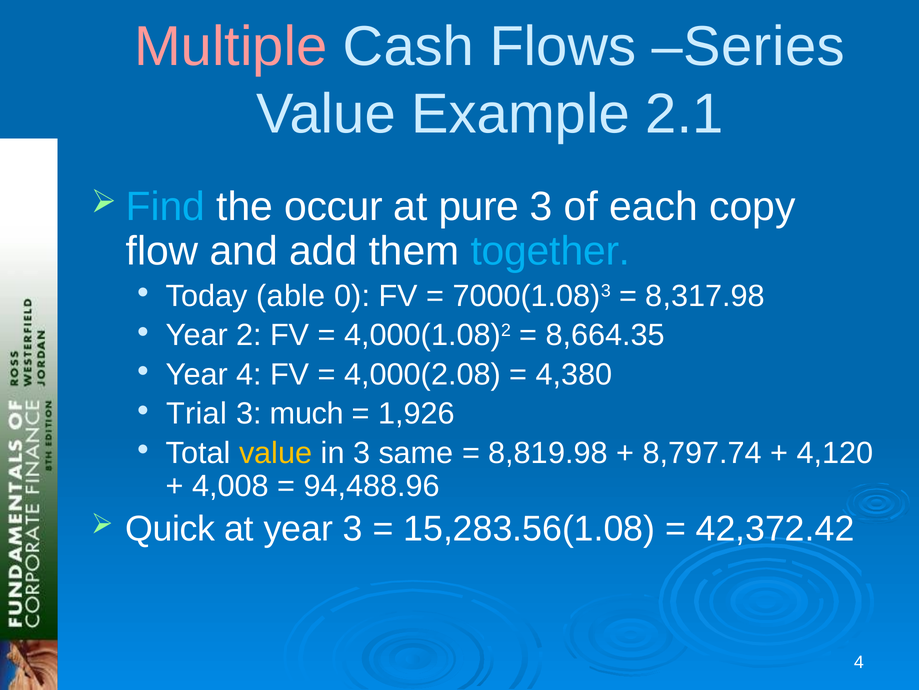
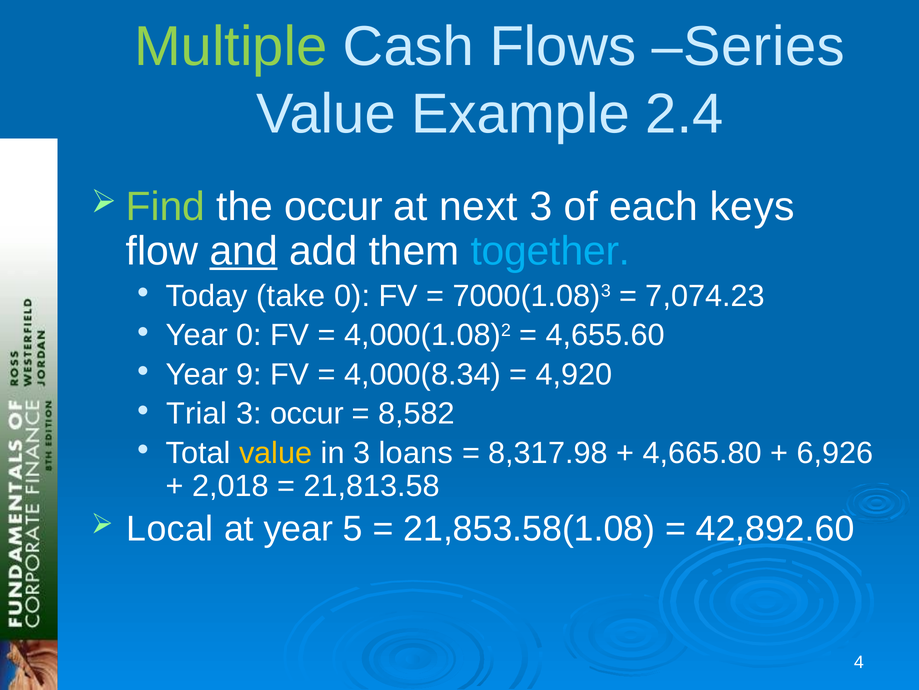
Multiple colour: pink -> light green
2.1: 2.1 -> 2.4
Find colour: light blue -> light green
pure: pure -> next
copy: copy -> keys
and underline: none -> present
able: able -> take
8,317.98: 8,317.98 -> 7,074.23
Year 2: 2 -> 0
8,664.35: 8,664.35 -> 4,655.60
Year 4: 4 -> 9
4,000(2.08: 4,000(2.08 -> 4,000(8.34
4,380: 4,380 -> 4,920
3 much: much -> occur
1,926: 1,926 -> 8,582
same: same -> loans
8,819.98: 8,819.98 -> 8,317.98
8,797.74: 8,797.74 -> 4,665.80
4,120: 4,120 -> 6,926
4,008: 4,008 -> 2,018
94,488.96: 94,488.96 -> 21,813.58
Quick: Quick -> Local
year 3: 3 -> 5
15,283.56(1.08: 15,283.56(1.08 -> 21,853.58(1.08
42,372.42: 42,372.42 -> 42,892.60
